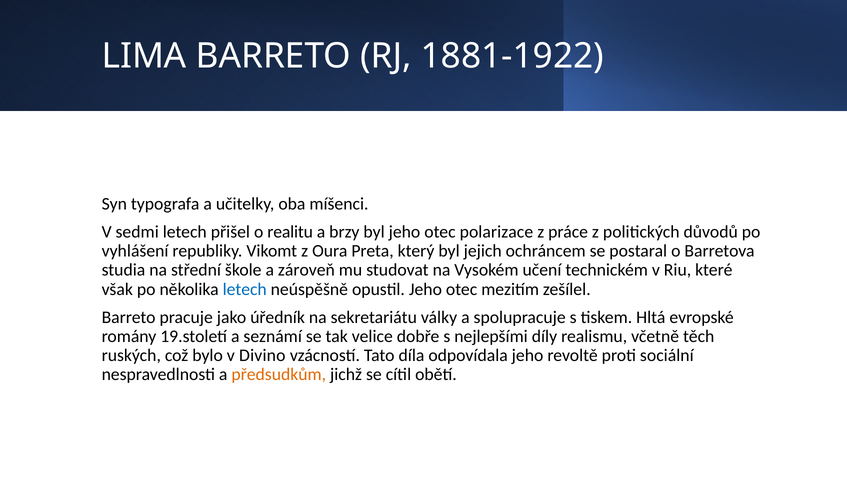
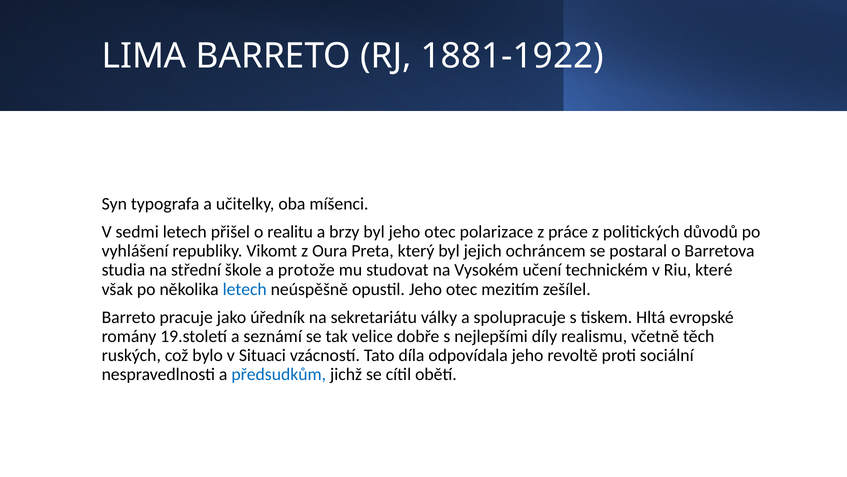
zároveň: zároveň -> protože
Divino: Divino -> Situaci
předsudkům colour: orange -> blue
